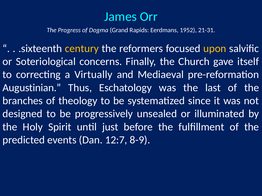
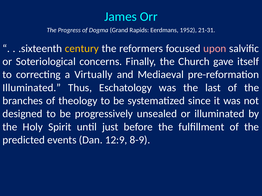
upon colour: yellow -> pink
Augustinian at (32, 88): Augustinian -> Illuminated
12:7: 12:7 -> 12:9
